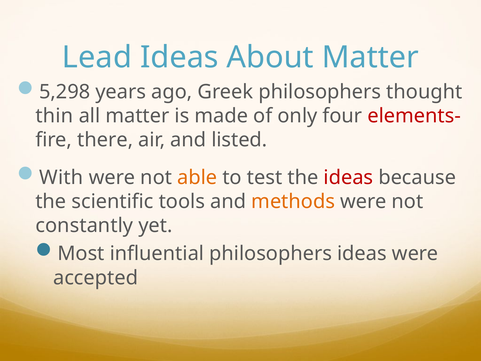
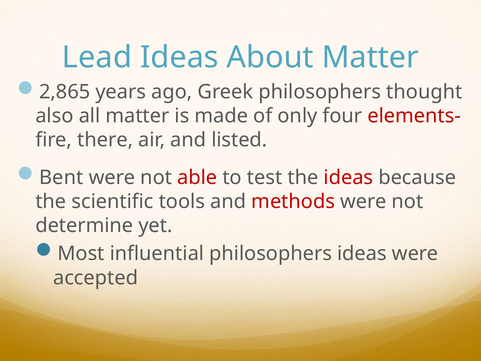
5,298: 5,298 -> 2,865
thin: thin -> also
With: With -> Bent
able colour: orange -> red
methods colour: orange -> red
constantly: constantly -> determine
